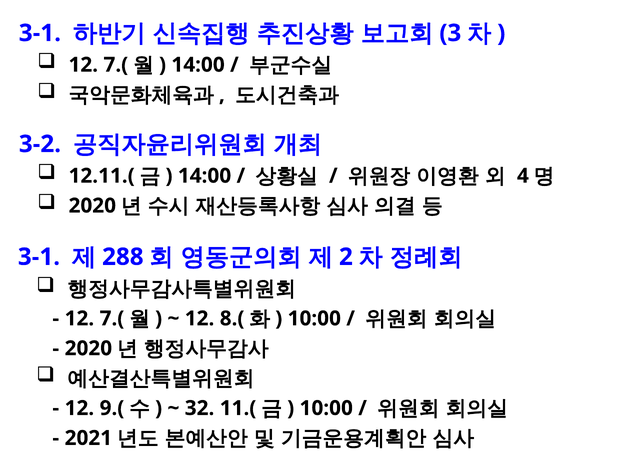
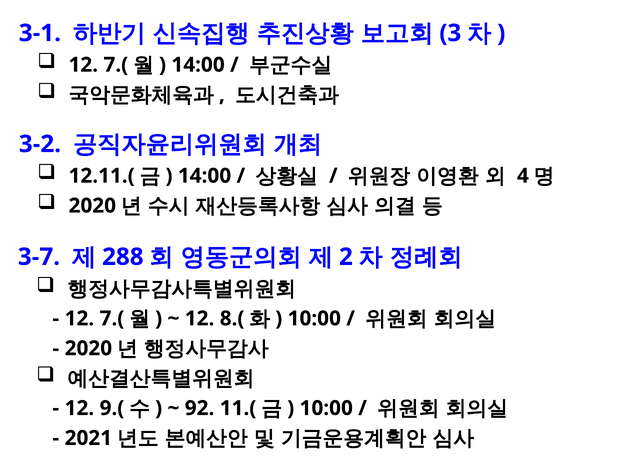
3-1 at (39, 257): 3-1 -> 3-7
32: 32 -> 92
